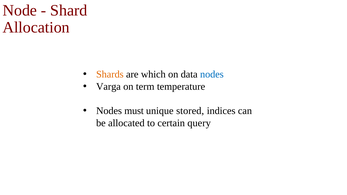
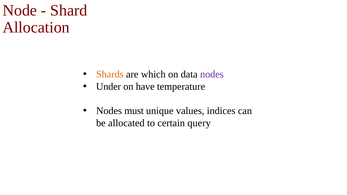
nodes at (212, 74) colour: blue -> purple
Varga: Varga -> Under
term: term -> have
stored: stored -> values
